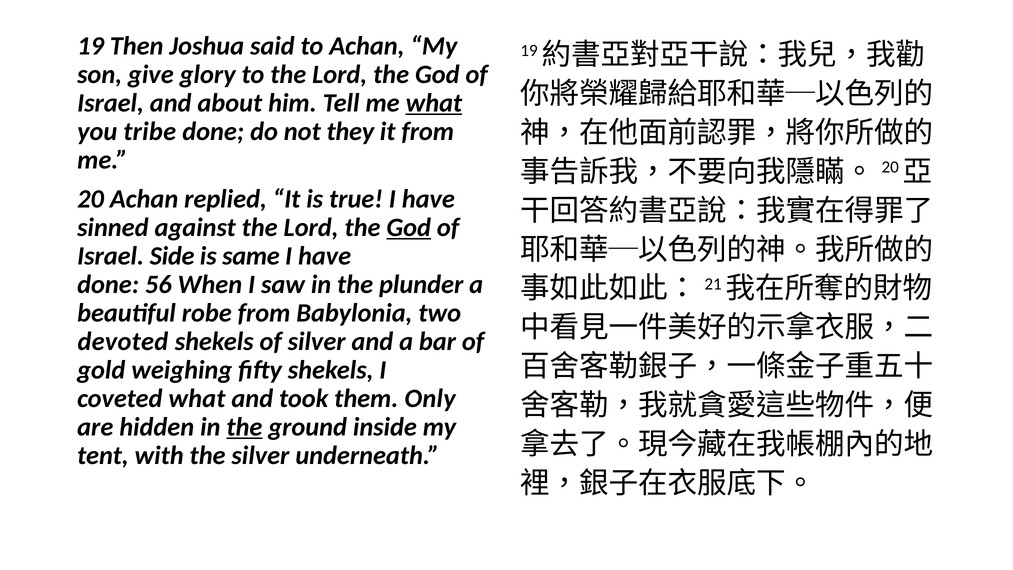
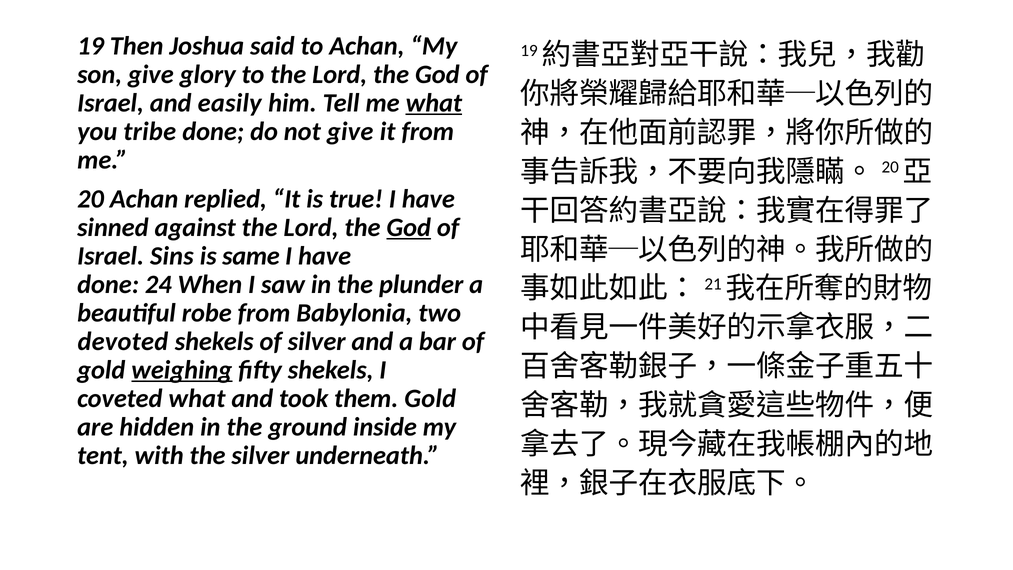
about: about -> easily
not they: they -> give
Side: Side -> Sins
56: 56 -> 24
weighing underline: none -> present
them Only: Only -> Gold
the at (244, 427) underline: present -> none
